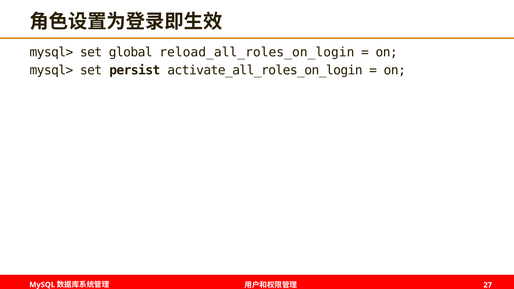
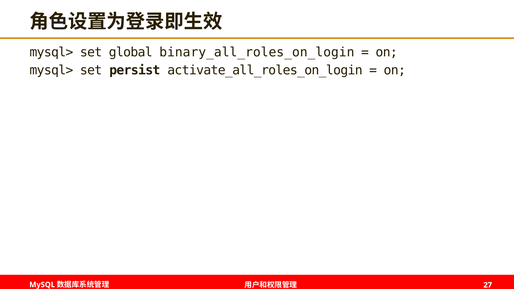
reload_all_roles_on_login: reload_all_roles_on_login -> binary_all_roles_on_login
